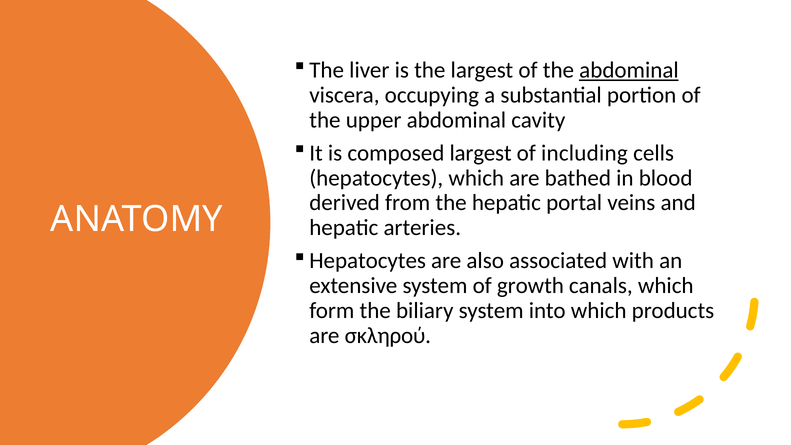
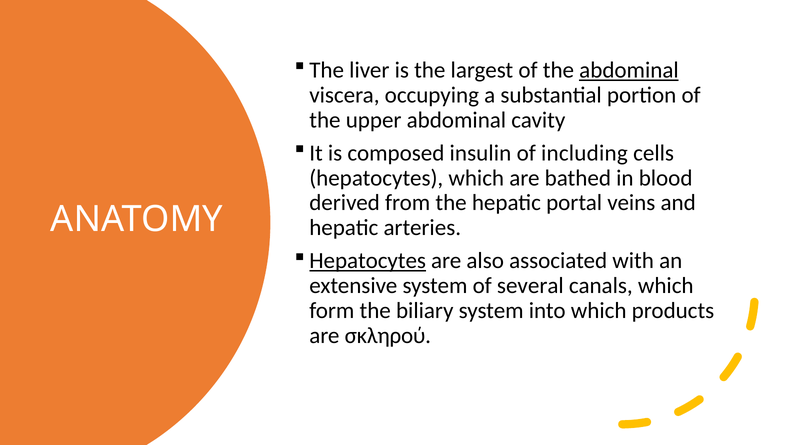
composed largest: largest -> insulin
Hepatocytes at (368, 261) underline: none -> present
growth: growth -> several
